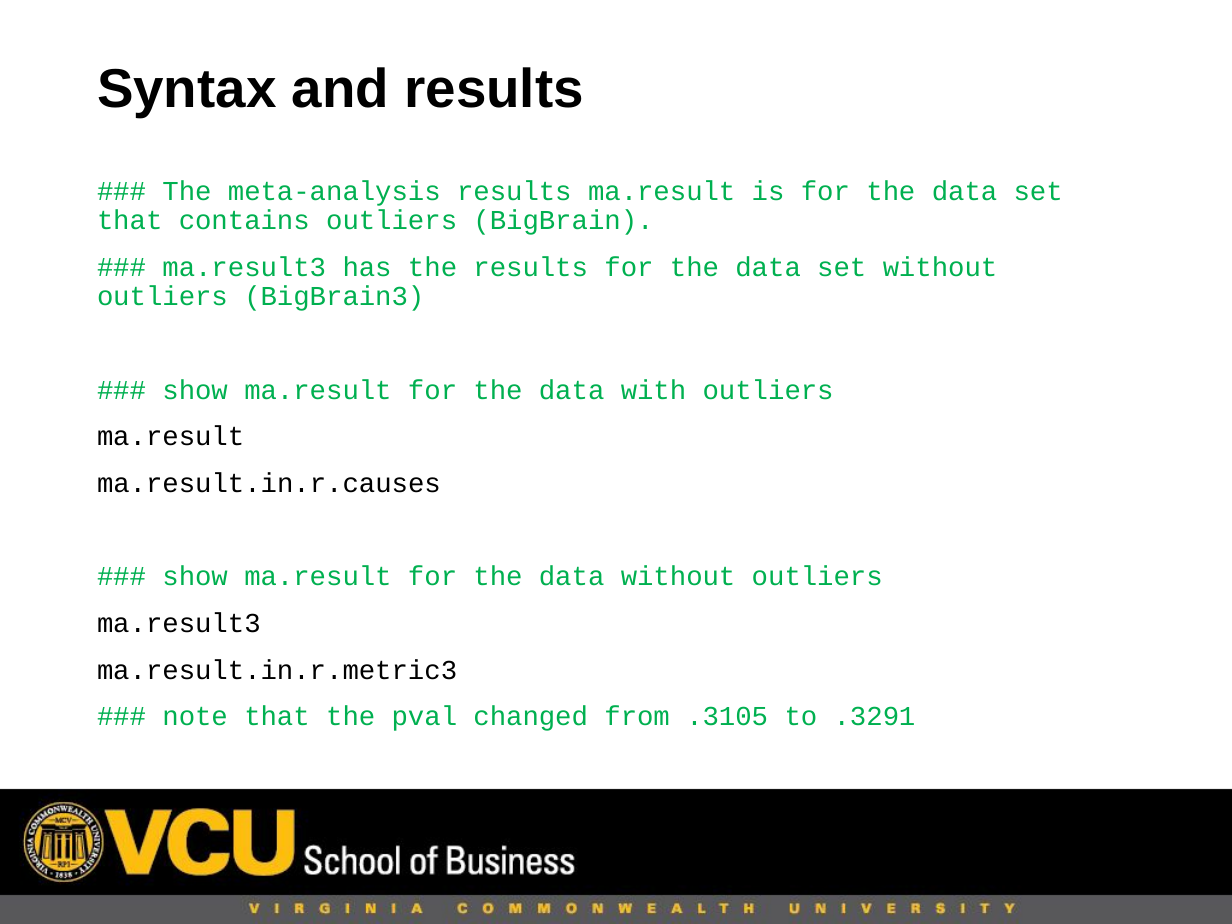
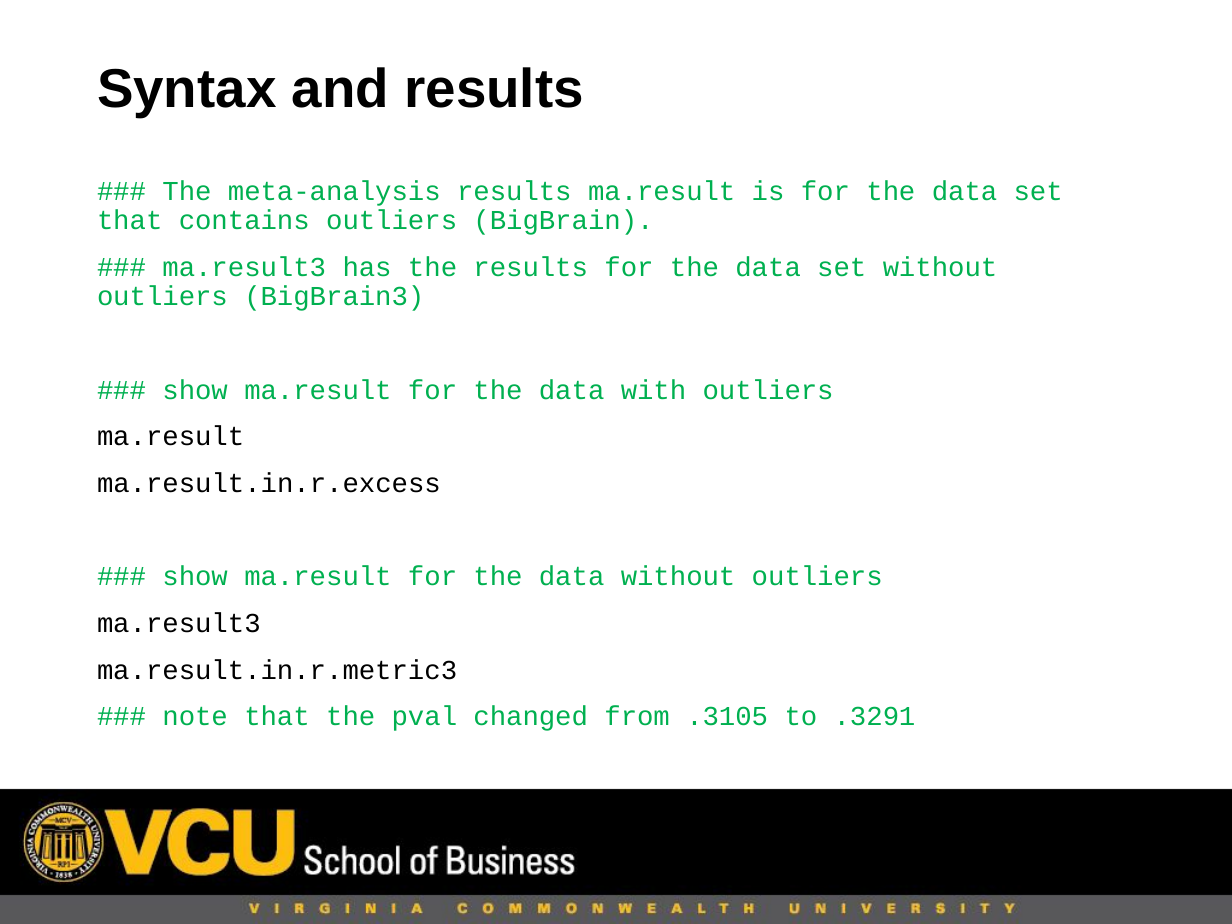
ma.result.in.r.causes: ma.result.in.r.causes -> ma.result.in.r.excess
